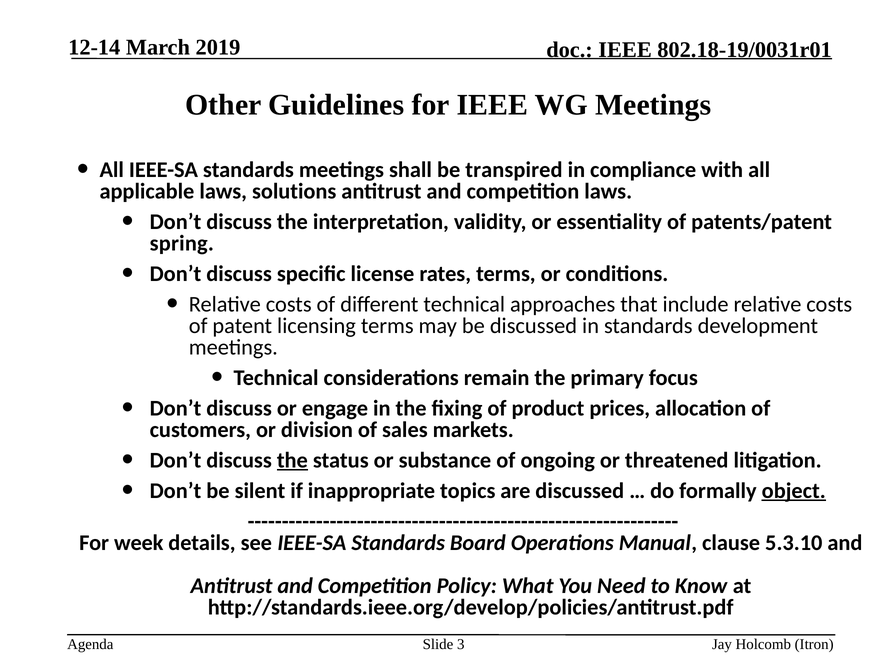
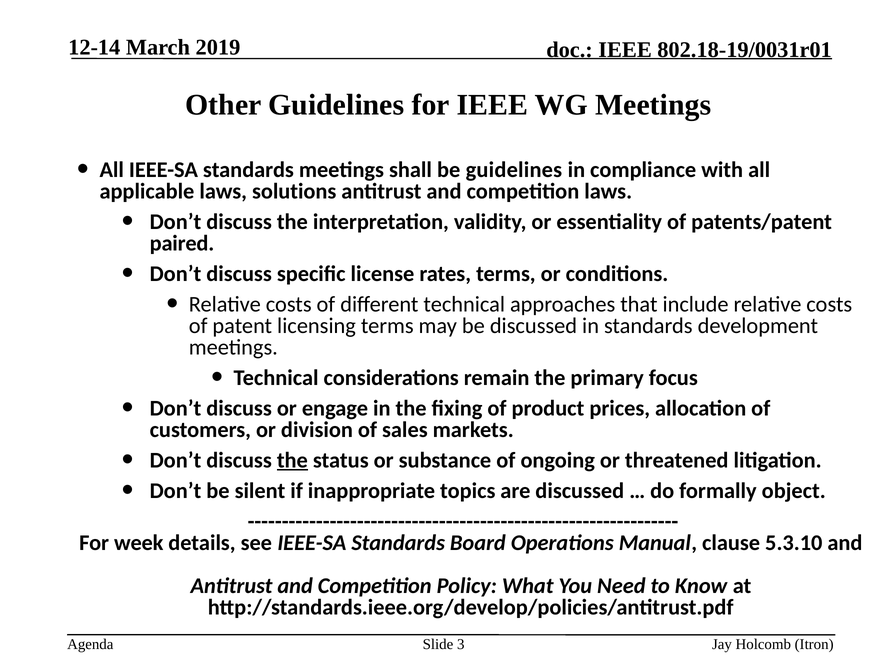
be transpired: transpired -> guidelines
spring: spring -> paired
object underline: present -> none
